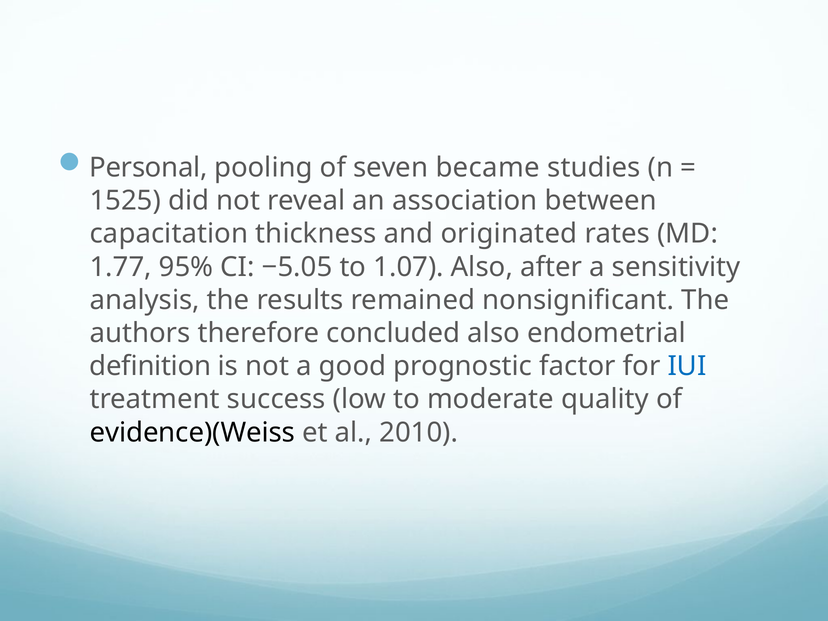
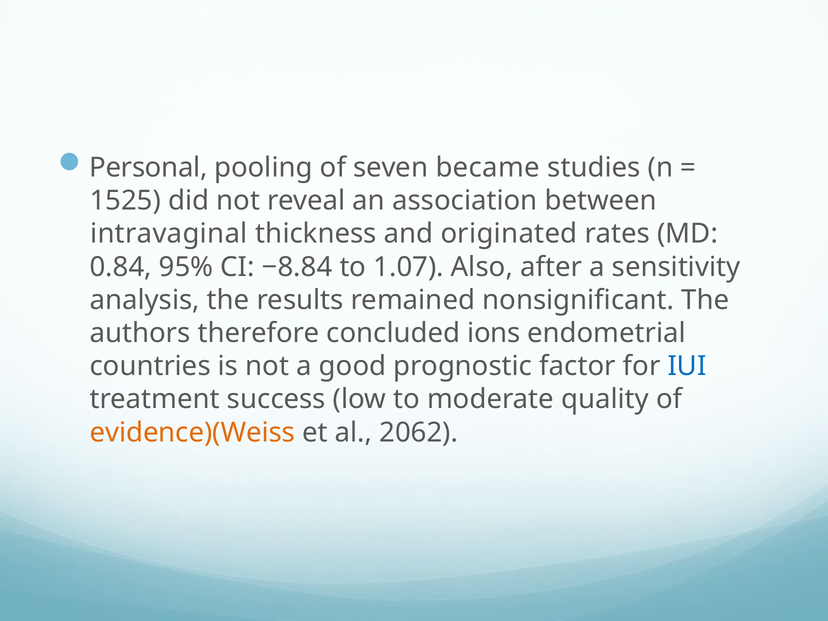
capacitation: capacitation -> intravaginal
1.77: 1.77 -> 0.84
−5.05: −5.05 -> −8.84
concluded also: also -> ions
definition: definition -> countries
evidence)(Weiss colour: black -> orange
2010: 2010 -> 2062
